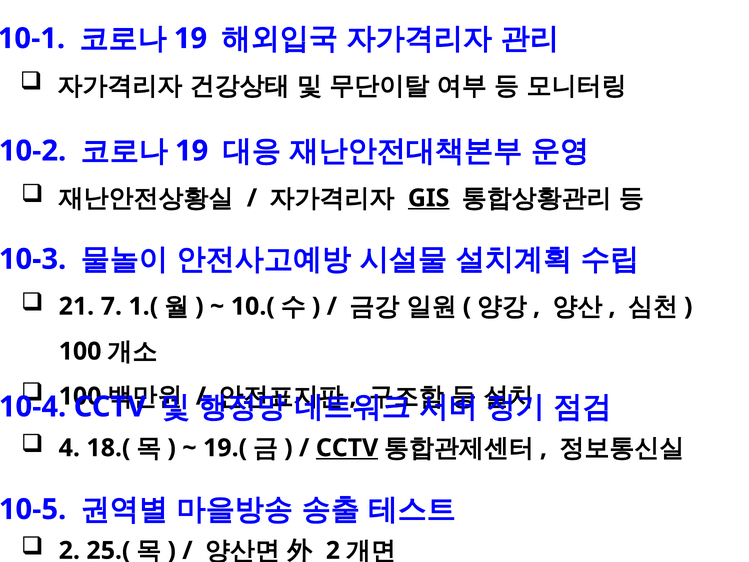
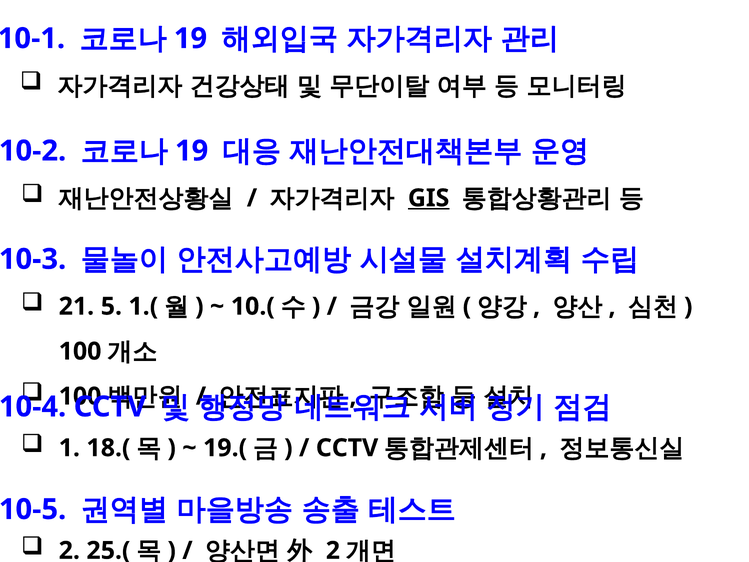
7: 7 -> 5
4: 4 -> 1
CCTV at (347, 448) underline: present -> none
